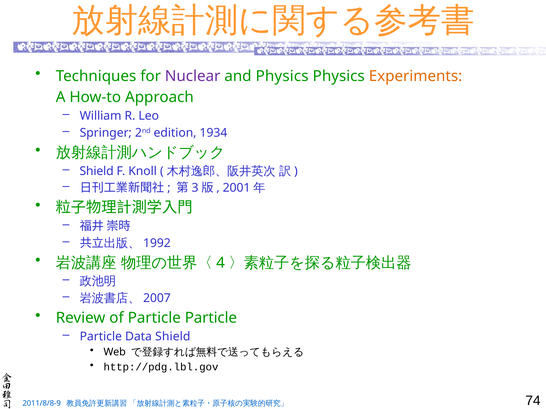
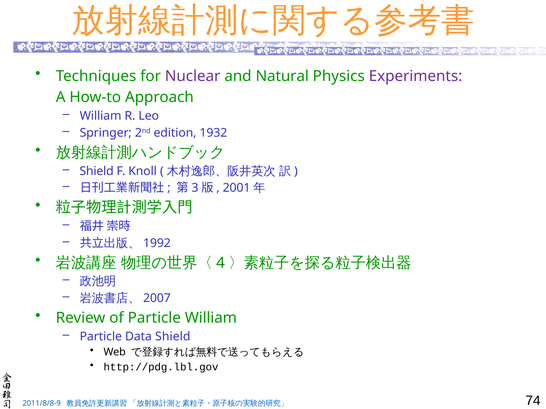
and Physics: Physics -> Natural
Experiments colour: orange -> purple
1934: 1934 -> 1932
Particle Particle: Particle -> William
